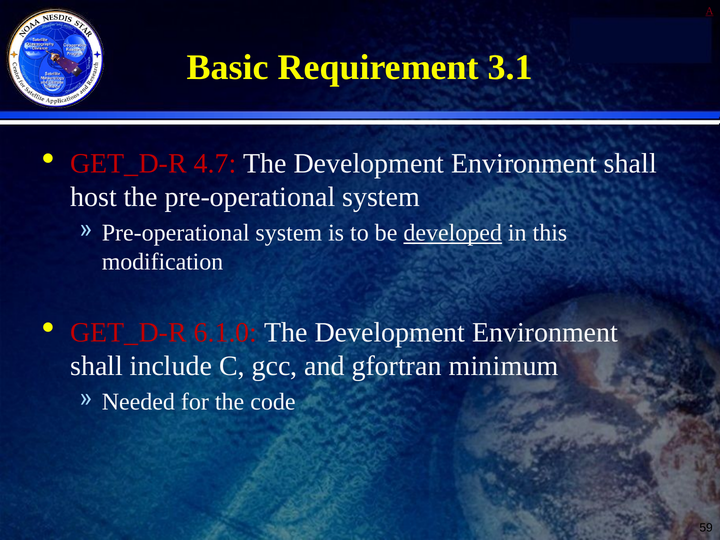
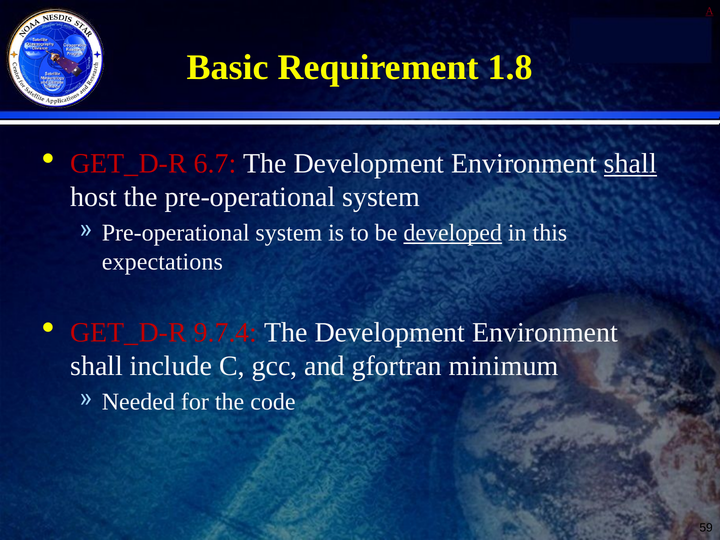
3.1: 3.1 -> 1.8
4.7: 4.7 -> 6.7
shall at (630, 164) underline: none -> present
modification: modification -> expectations
6.1.0: 6.1.0 -> 9.7.4
